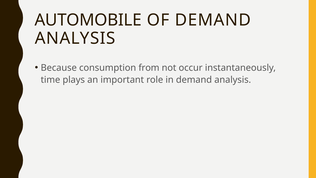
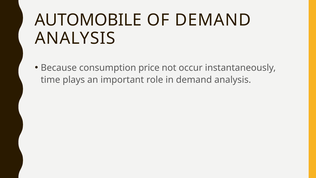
from: from -> price
